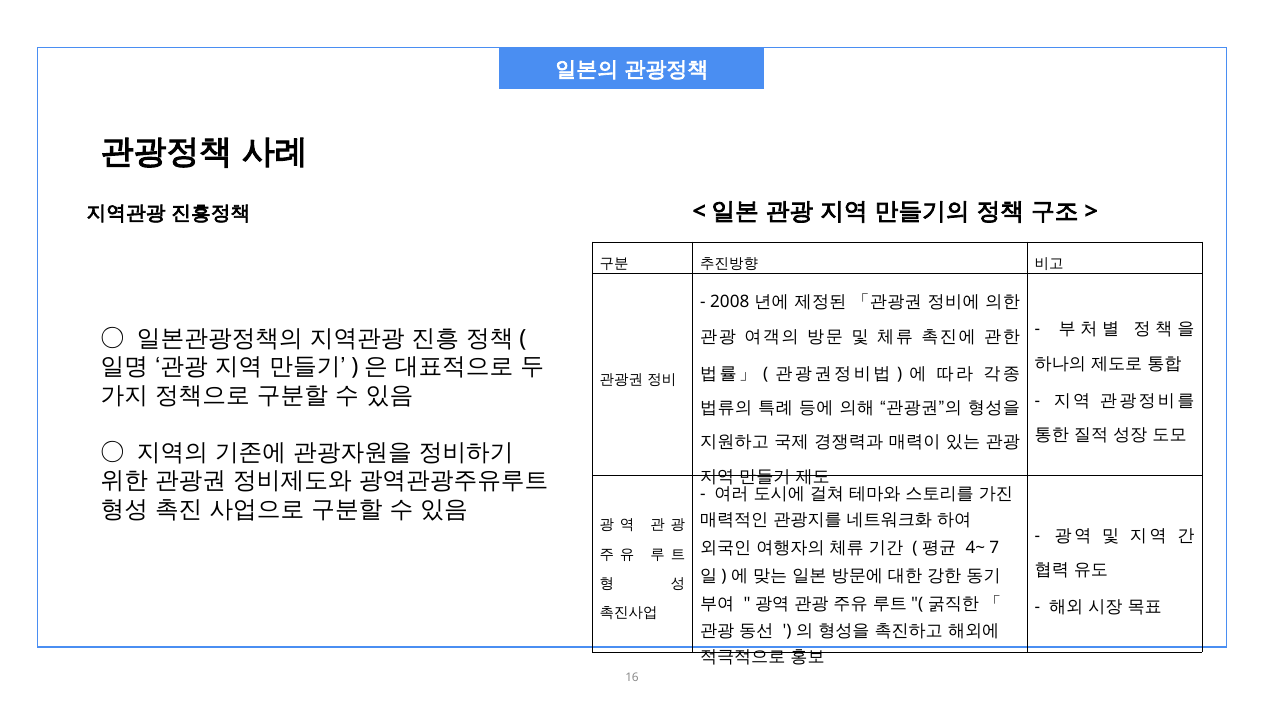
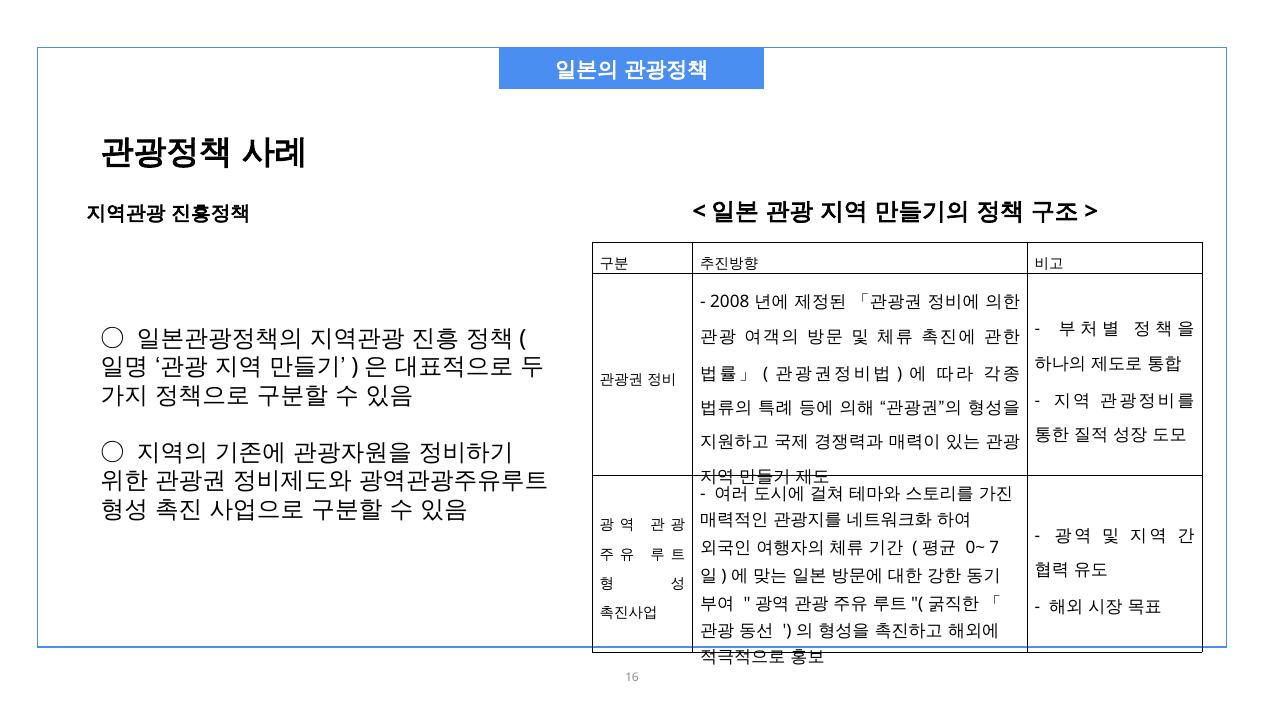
4~: 4~ -> 0~
